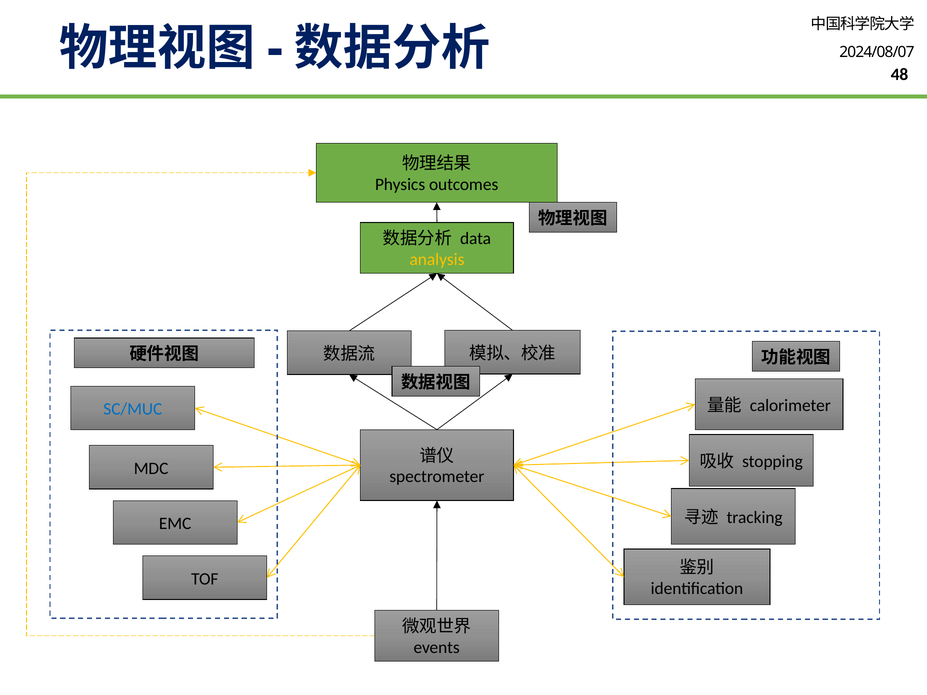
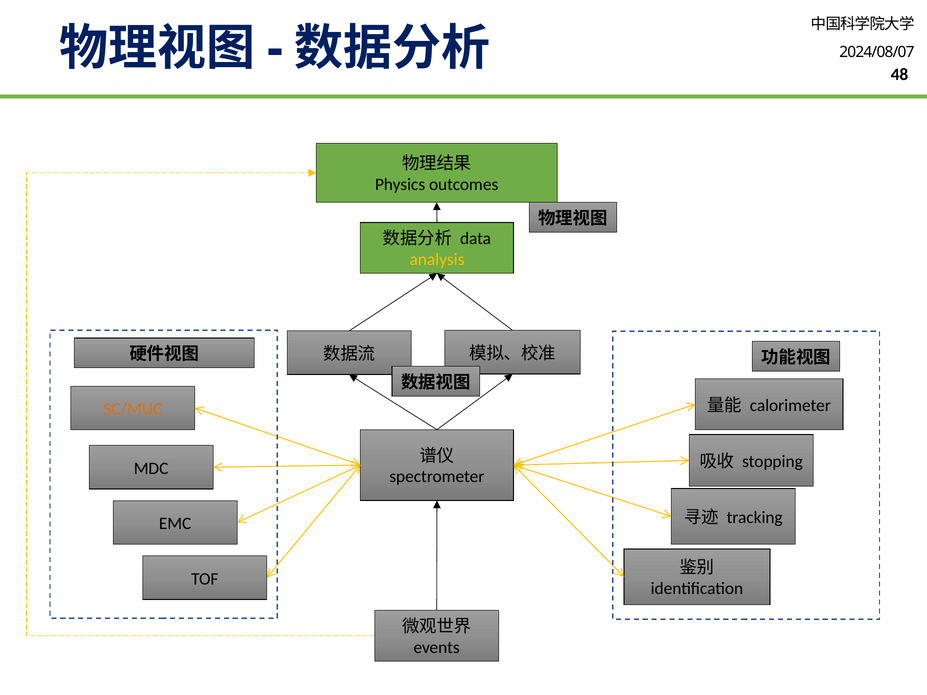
SC/MUC colour: blue -> orange
